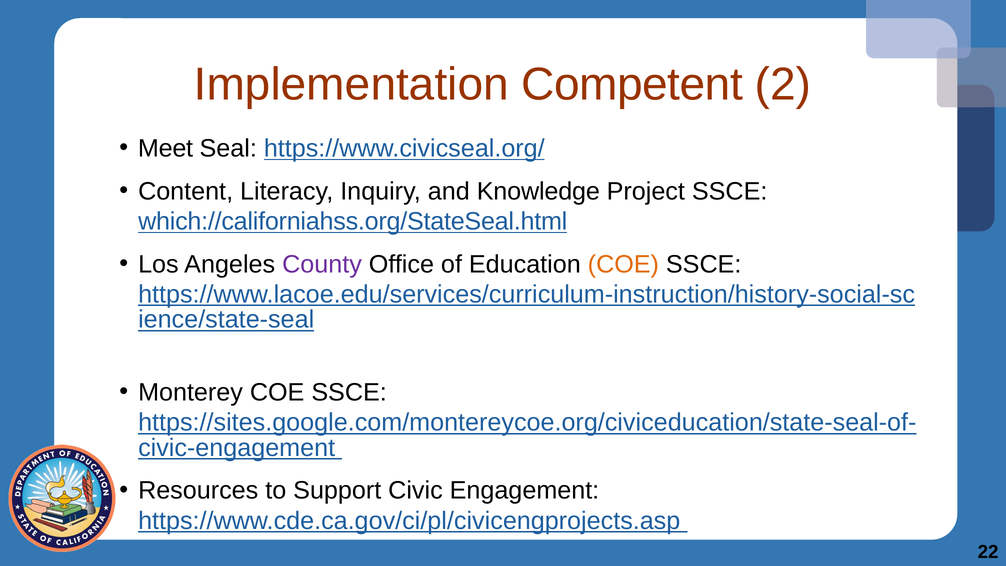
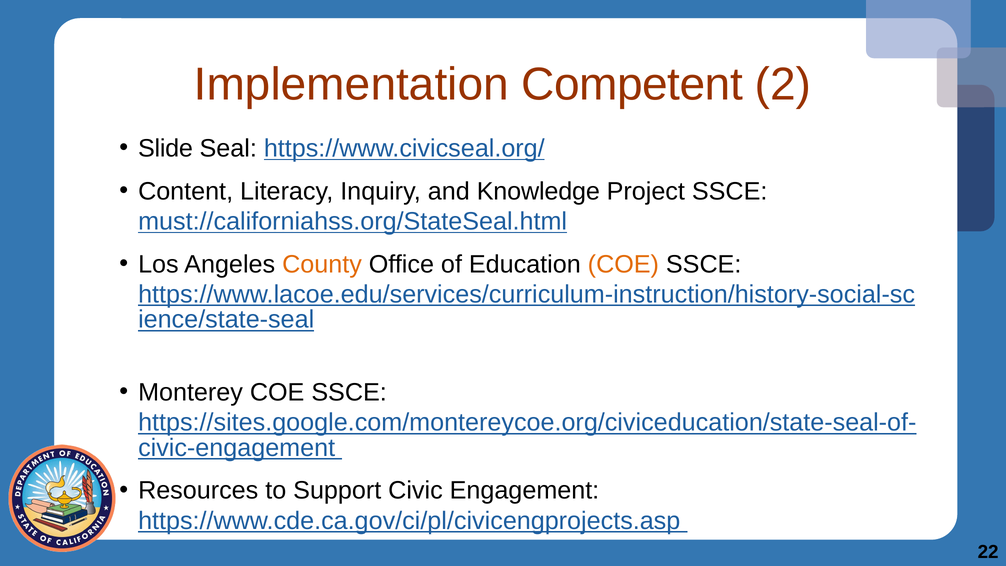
Meet: Meet -> Slide
which://californiahss.org/StateSeal.html: which://californiahss.org/StateSeal.html -> must://californiahss.org/StateSeal.html
County colour: purple -> orange
